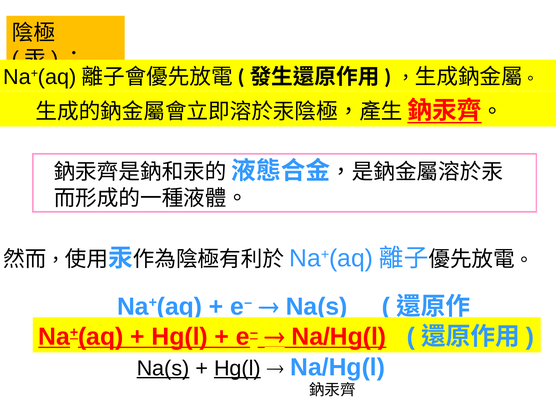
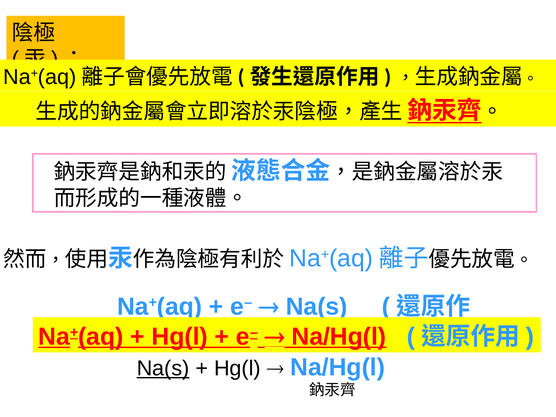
Hg(l at (237, 368) underline: present -> none
